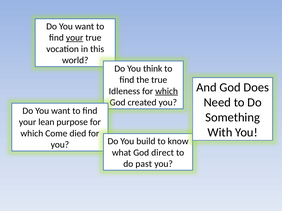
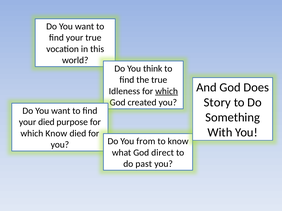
your at (75, 38) underline: present -> none
Need: Need -> Story
your lean: lean -> died
which Come: Come -> Know
build: build -> from
